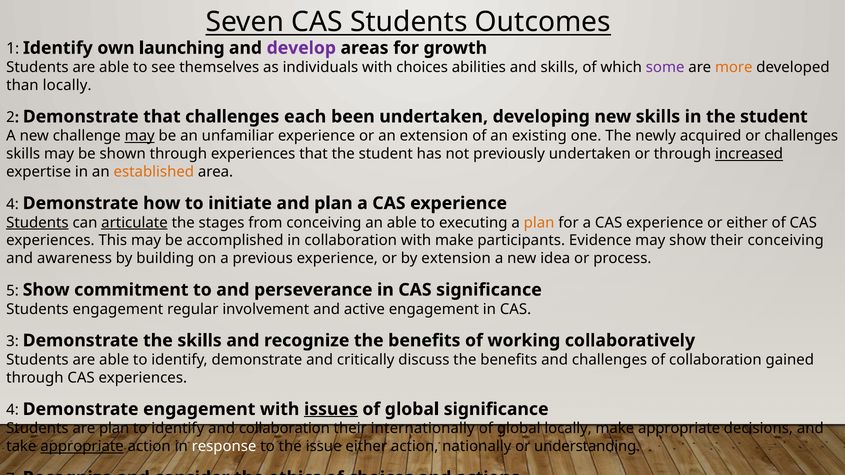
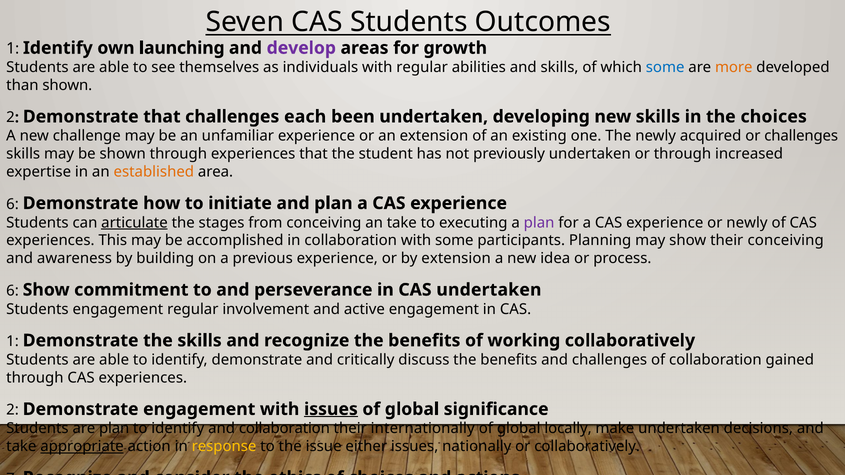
with choices: choices -> regular
some at (665, 67) colour: purple -> blue
than locally: locally -> shown
in the student: student -> choices
may at (140, 136) underline: present -> none
increased underline: present -> none
4 at (13, 204): 4 -> 6
Students at (37, 223) underline: present -> none
an able: able -> take
plan at (539, 223) colour: orange -> purple
or either: either -> newly
with make: make -> some
participants Evidence: Evidence -> Planning
5 at (13, 291): 5 -> 6
CAS significance: significance -> undertaken
3 at (13, 342): 3 -> 1
4 at (13, 410): 4 -> 2
make appropriate: appropriate -> undertaken
response colour: white -> yellow
either action: action -> issues
or understanding: understanding -> collaboratively
